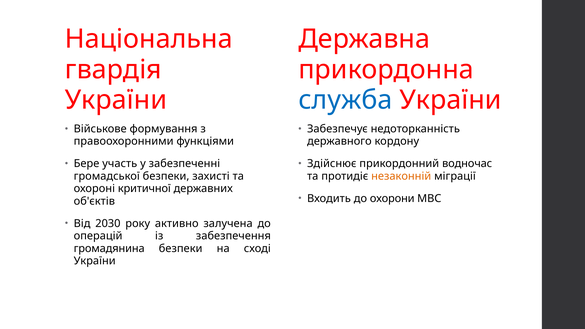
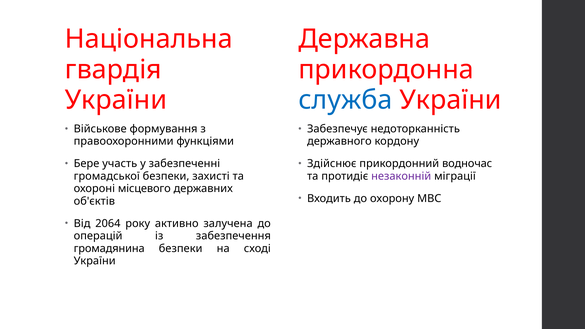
незаконній colour: orange -> purple
критичної: критичної -> місцевого
охорони: охорони -> охорону
2030: 2030 -> 2064
